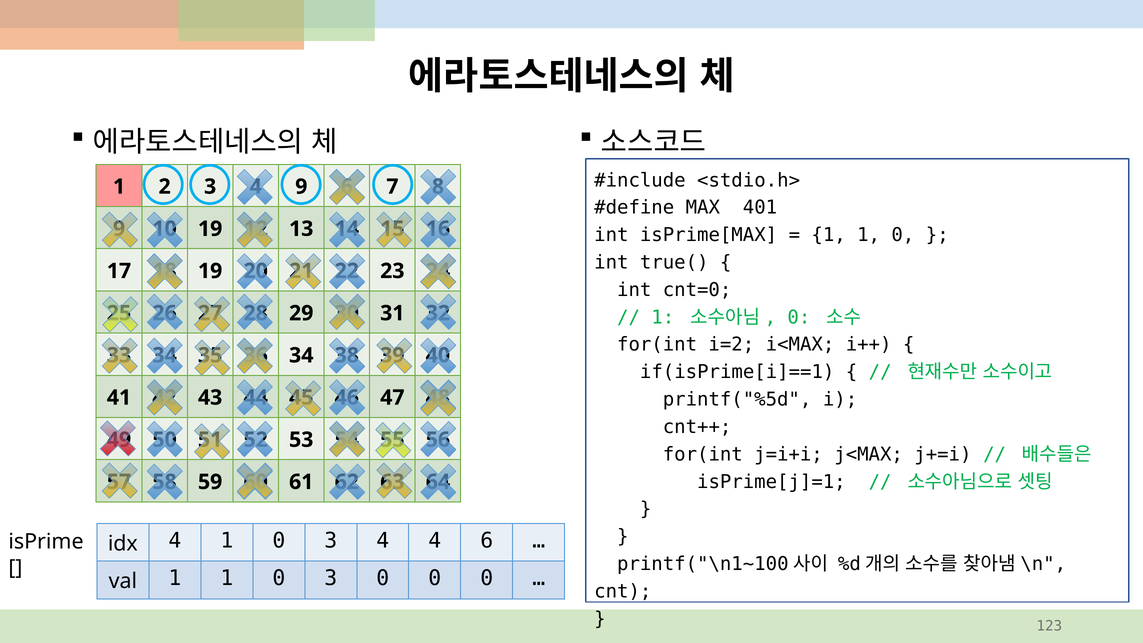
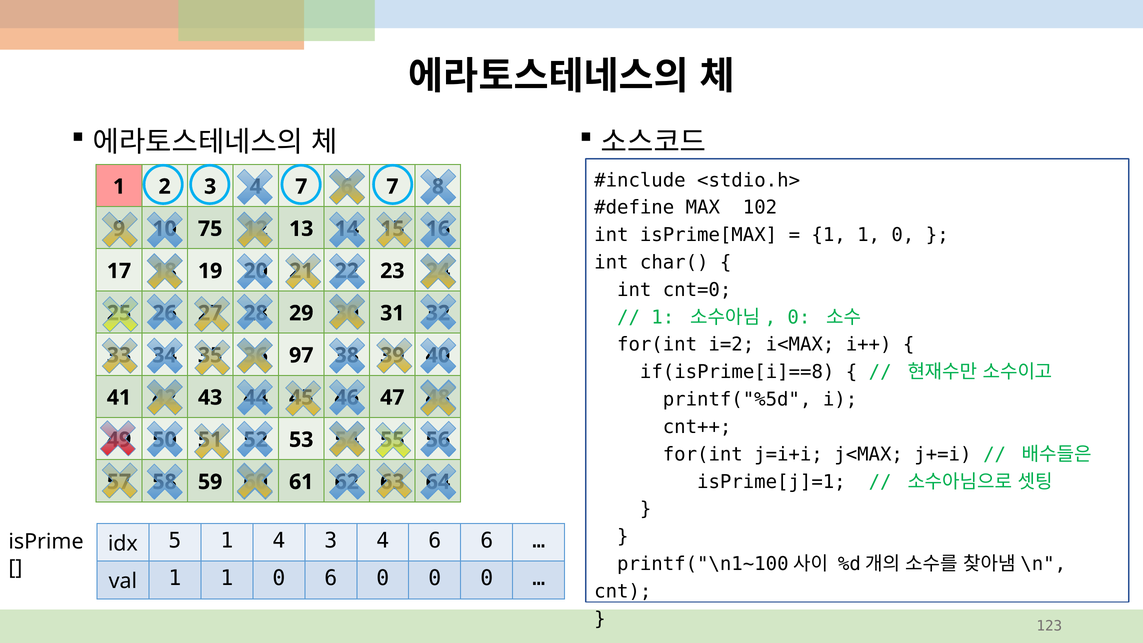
9 at (301, 187): 9 -> 7
401: 401 -> 102
19 at (210, 229): 19 -> 75
true(: true( -> char(
34 at (301, 355): 34 -> 97
if(isPrime[i]==1: if(isPrime[i]==1 -> if(isPrime[i]==8
idx 4: 4 -> 5
0 at (279, 540): 0 -> 4
4 4: 4 -> 6
1 1 0 3: 3 -> 6
